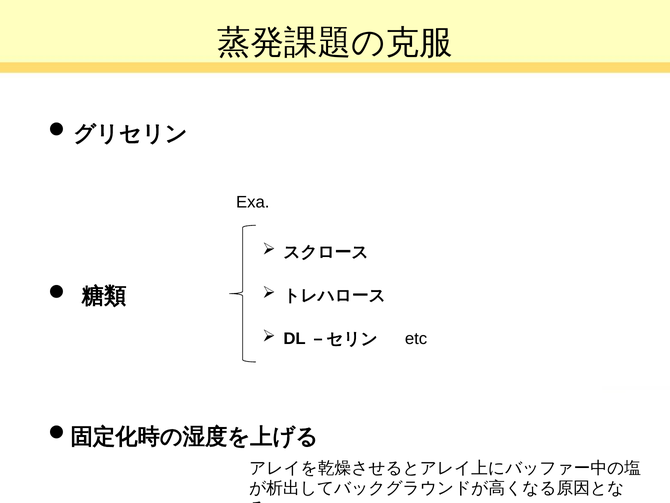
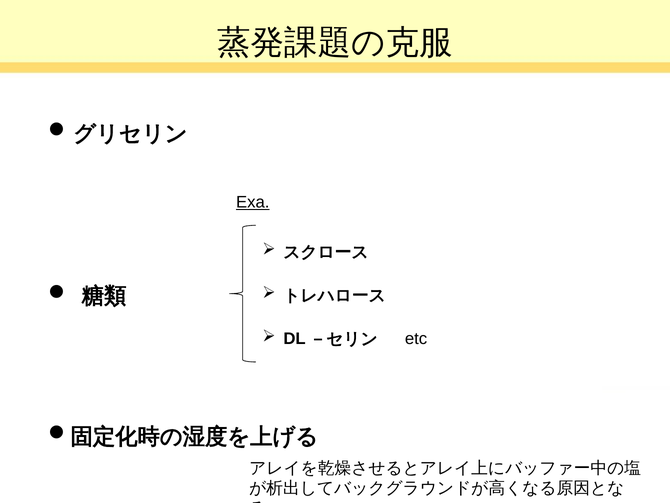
Exa underline: none -> present
